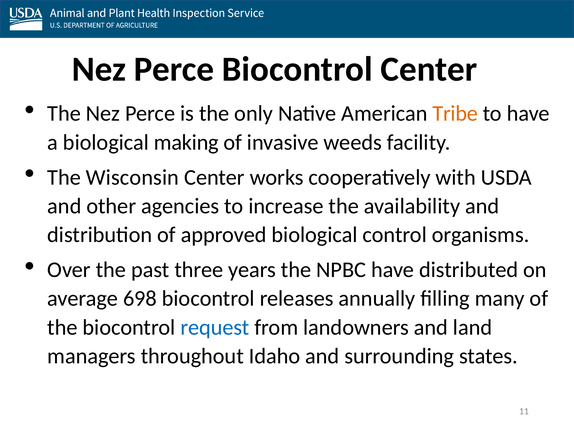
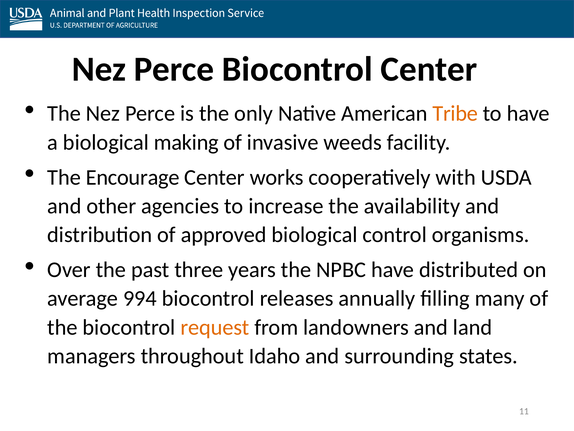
Wisconsin: Wisconsin -> Encourage
698: 698 -> 994
request colour: blue -> orange
